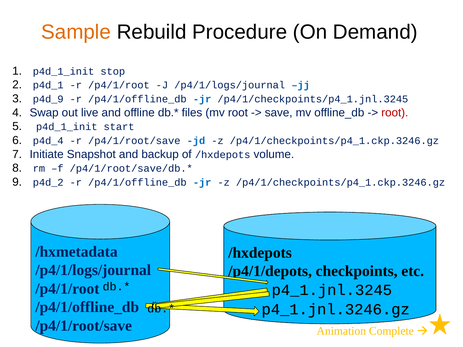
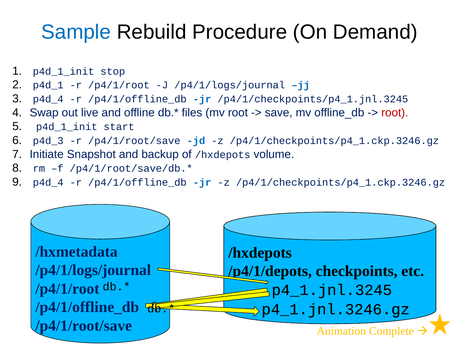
Sample colour: orange -> blue
p4d_9 at (48, 99): p4d_9 -> p4d_4
p4d_4: p4d_4 -> p4d_3
p4d_2 at (48, 183): p4d_2 -> p4d_4
